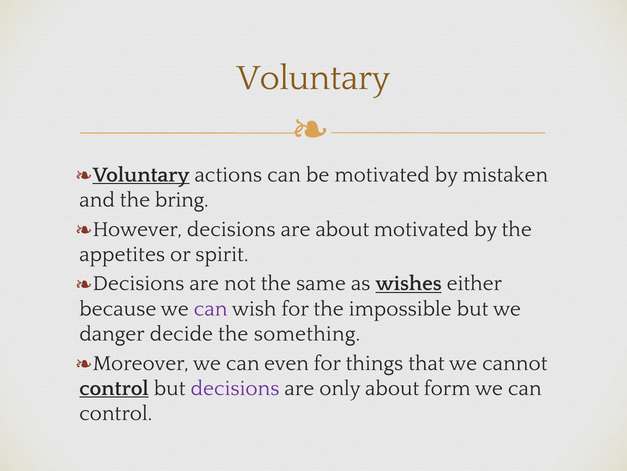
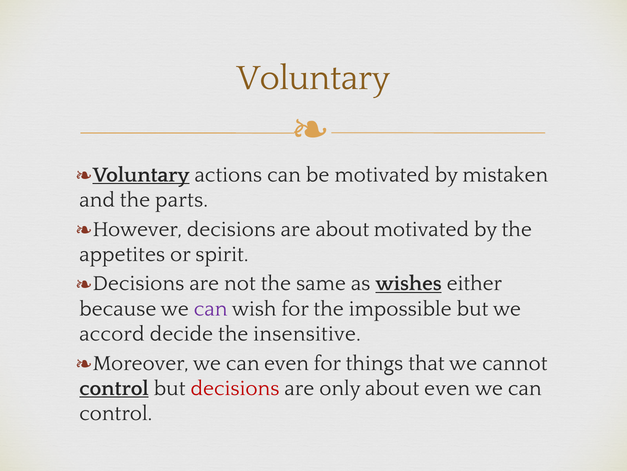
bring: bring -> parts
danger: danger -> accord
something: something -> insensitive
decisions at (235, 388) colour: purple -> red
about form: form -> even
